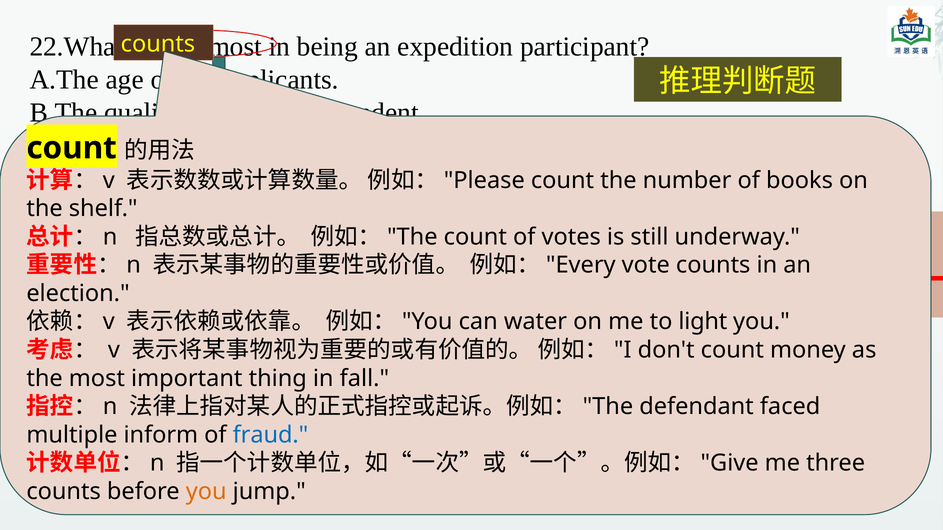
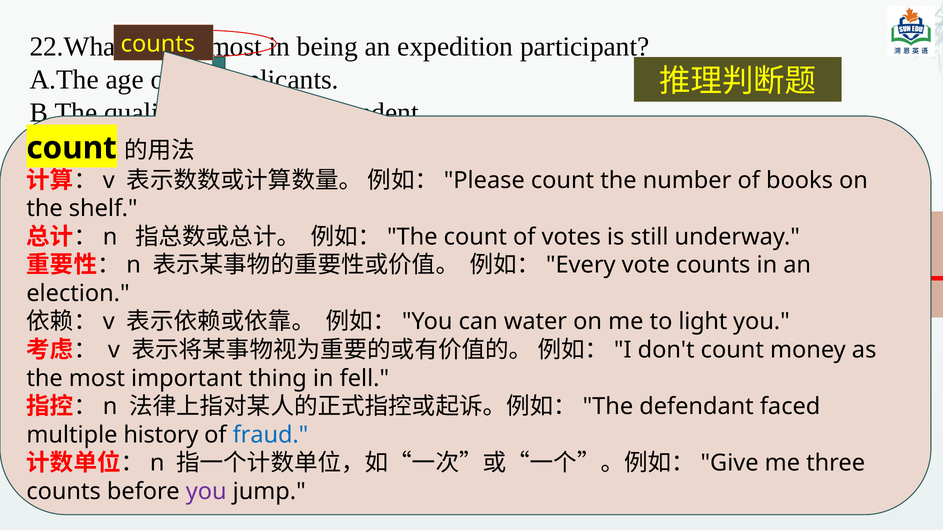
fall: fall -> fell
inform: inform -> history
you at (206, 492) colour: orange -> purple
